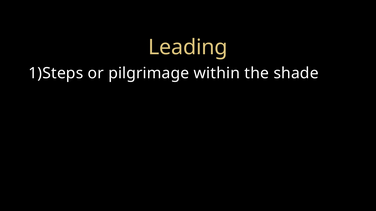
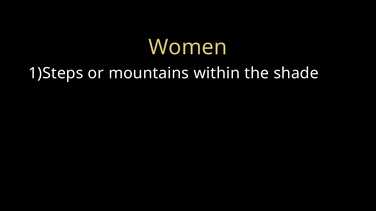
Leading: Leading -> Women
pilgrimage: pilgrimage -> mountains
